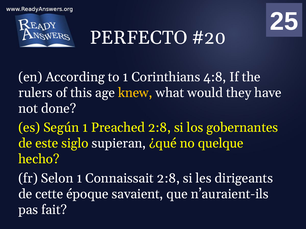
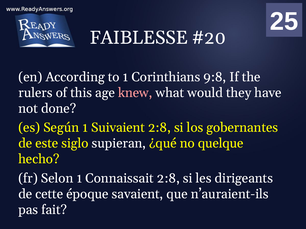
PERFECTO: PERFECTO -> FAIBLESSE
4:8: 4:8 -> 9:8
knew colour: yellow -> pink
Preached: Preached -> Suivaient
